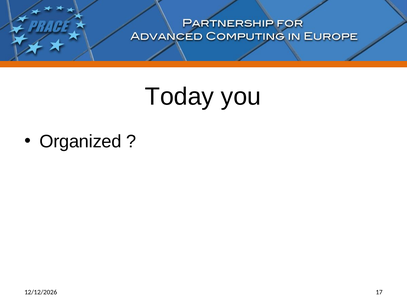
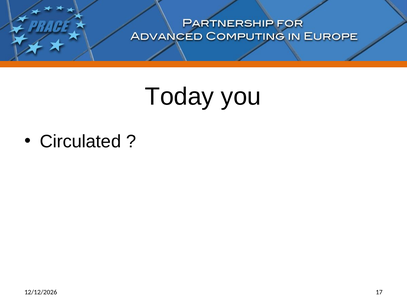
Organized: Organized -> Circulated
